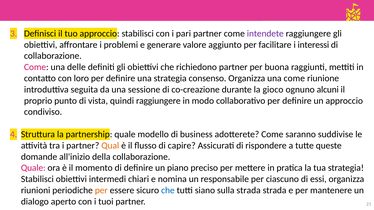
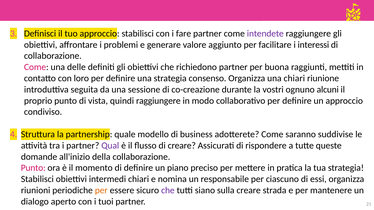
pari: pari -> fare
una come: come -> chiari
gioco: gioco -> vostri
Qual colour: orange -> purple
di capire: capire -> creare
Quale at (33, 168): Quale -> Punto
che at (168, 191) colour: blue -> purple
sulla strada: strada -> creare
